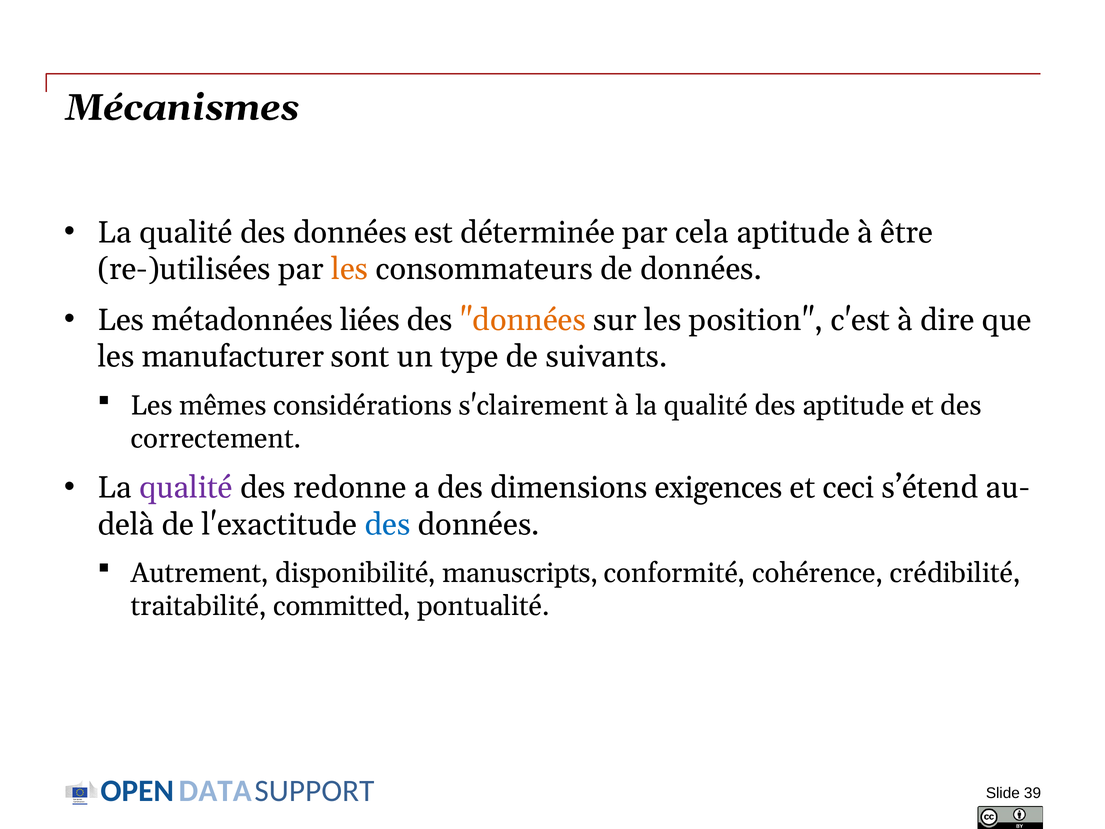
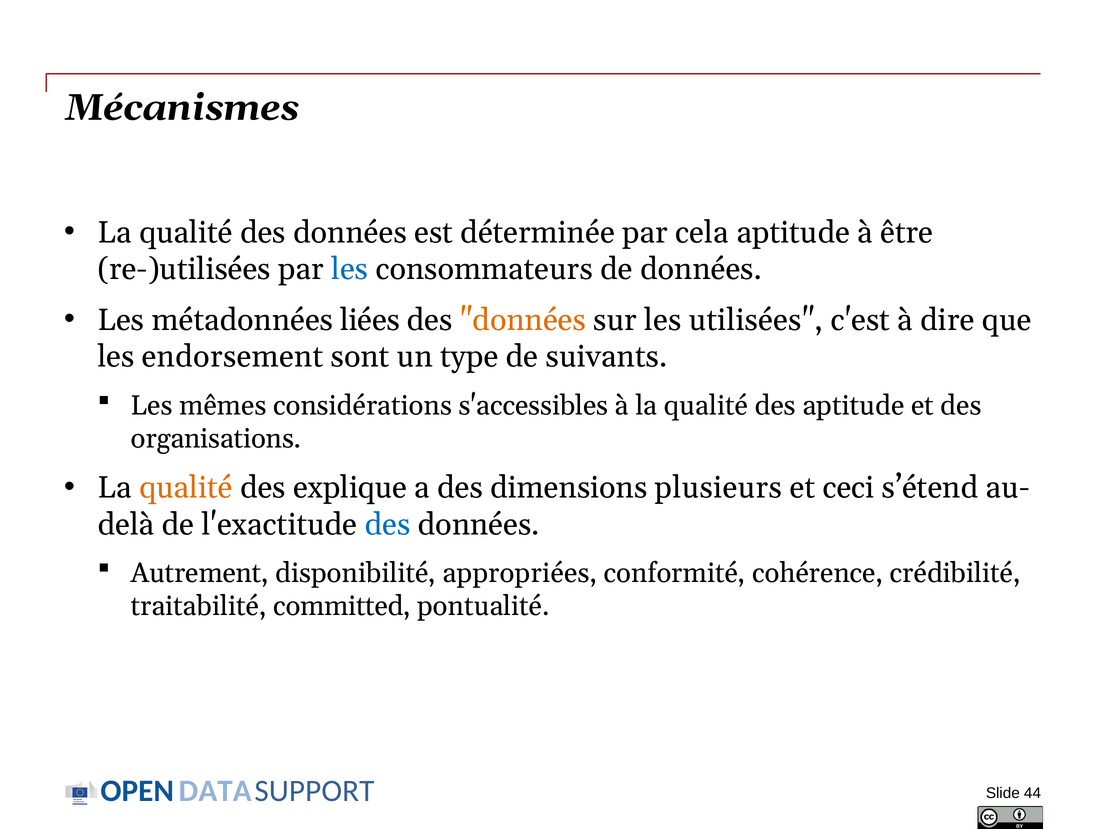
les at (350, 269) colour: orange -> blue
position: position -> utilisées
manufacturer: manufacturer -> endorsement
s'clairement: s'clairement -> s'accessibles
correctement: correctement -> organisations
qualité at (186, 488) colour: purple -> orange
redonne: redonne -> explique
exigences: exigences -> plusieurs
manuscripts: manuscripts -> appropriées
39: 39 -> 44
